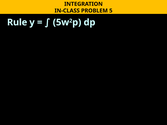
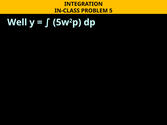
Rule: Rule -> Well
